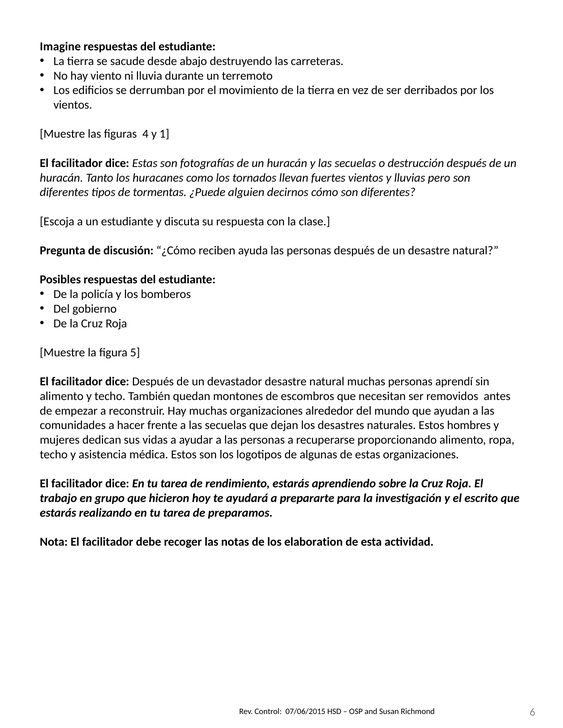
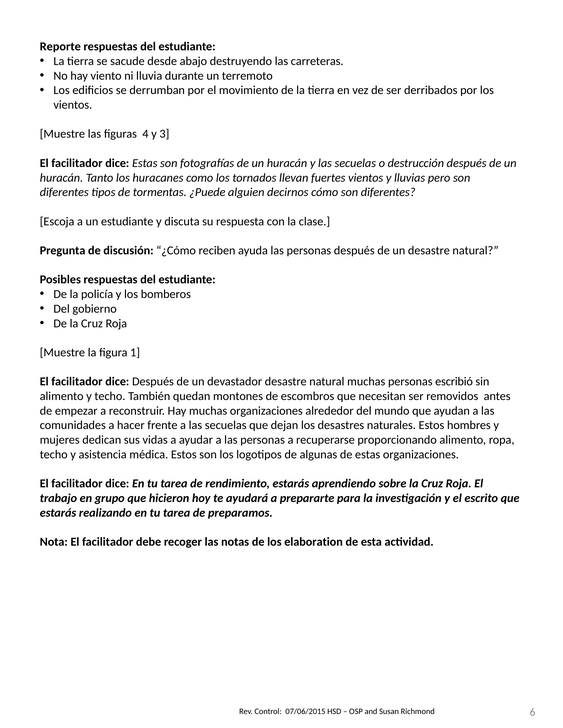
Imagine: Imagine -> Reporte
1: 1 -> 3
5: 5 -> 1
aprendí: aprendí -> escribió
